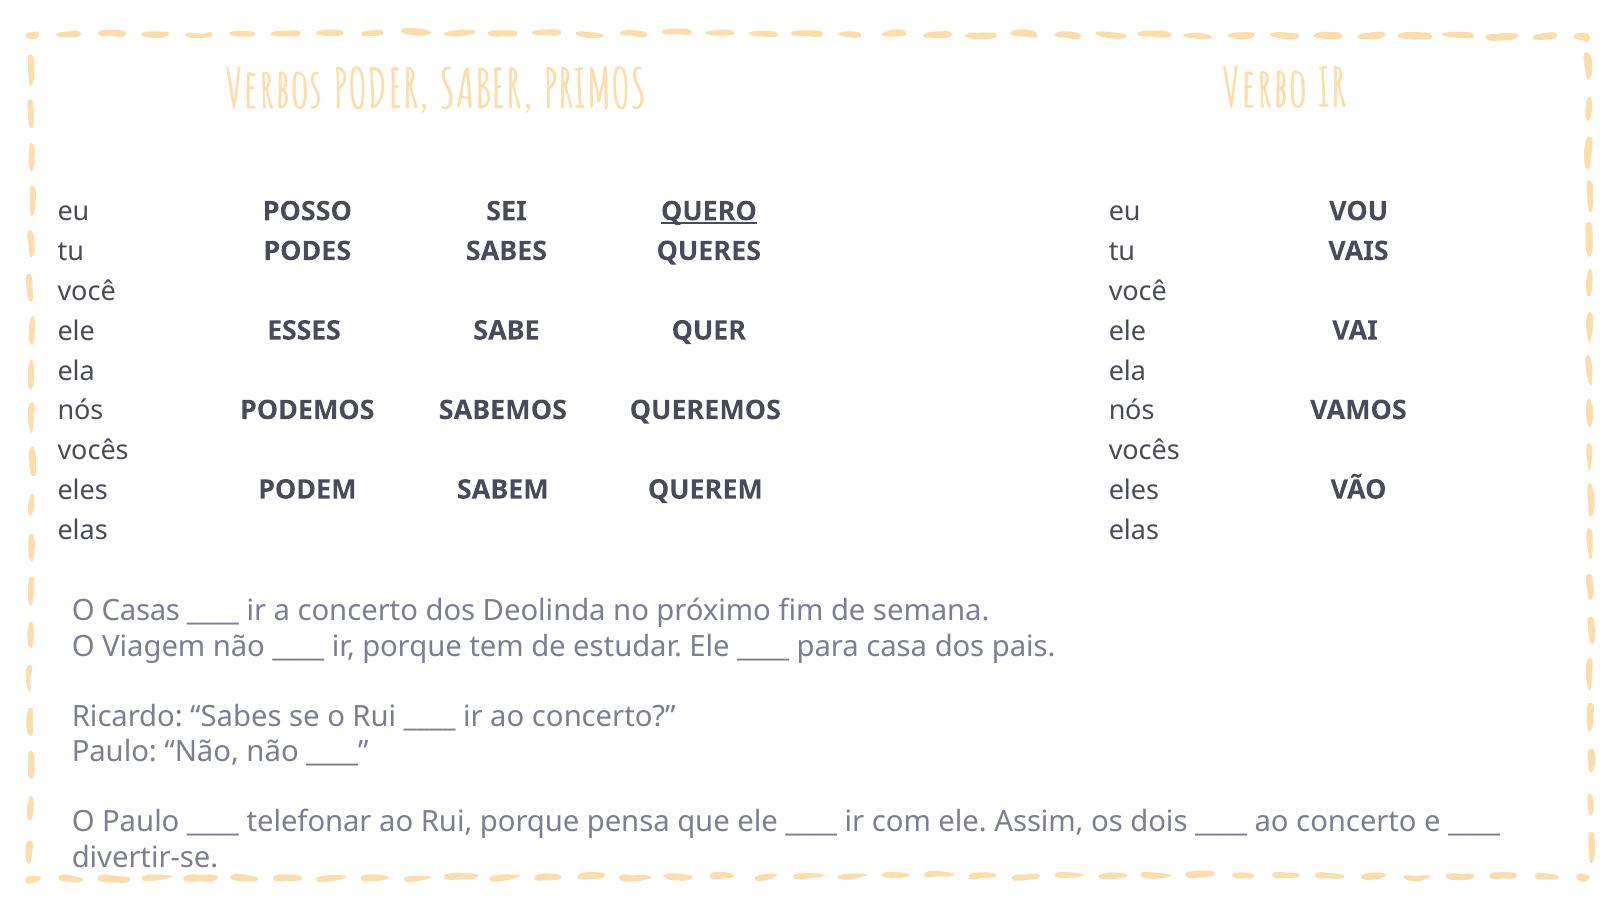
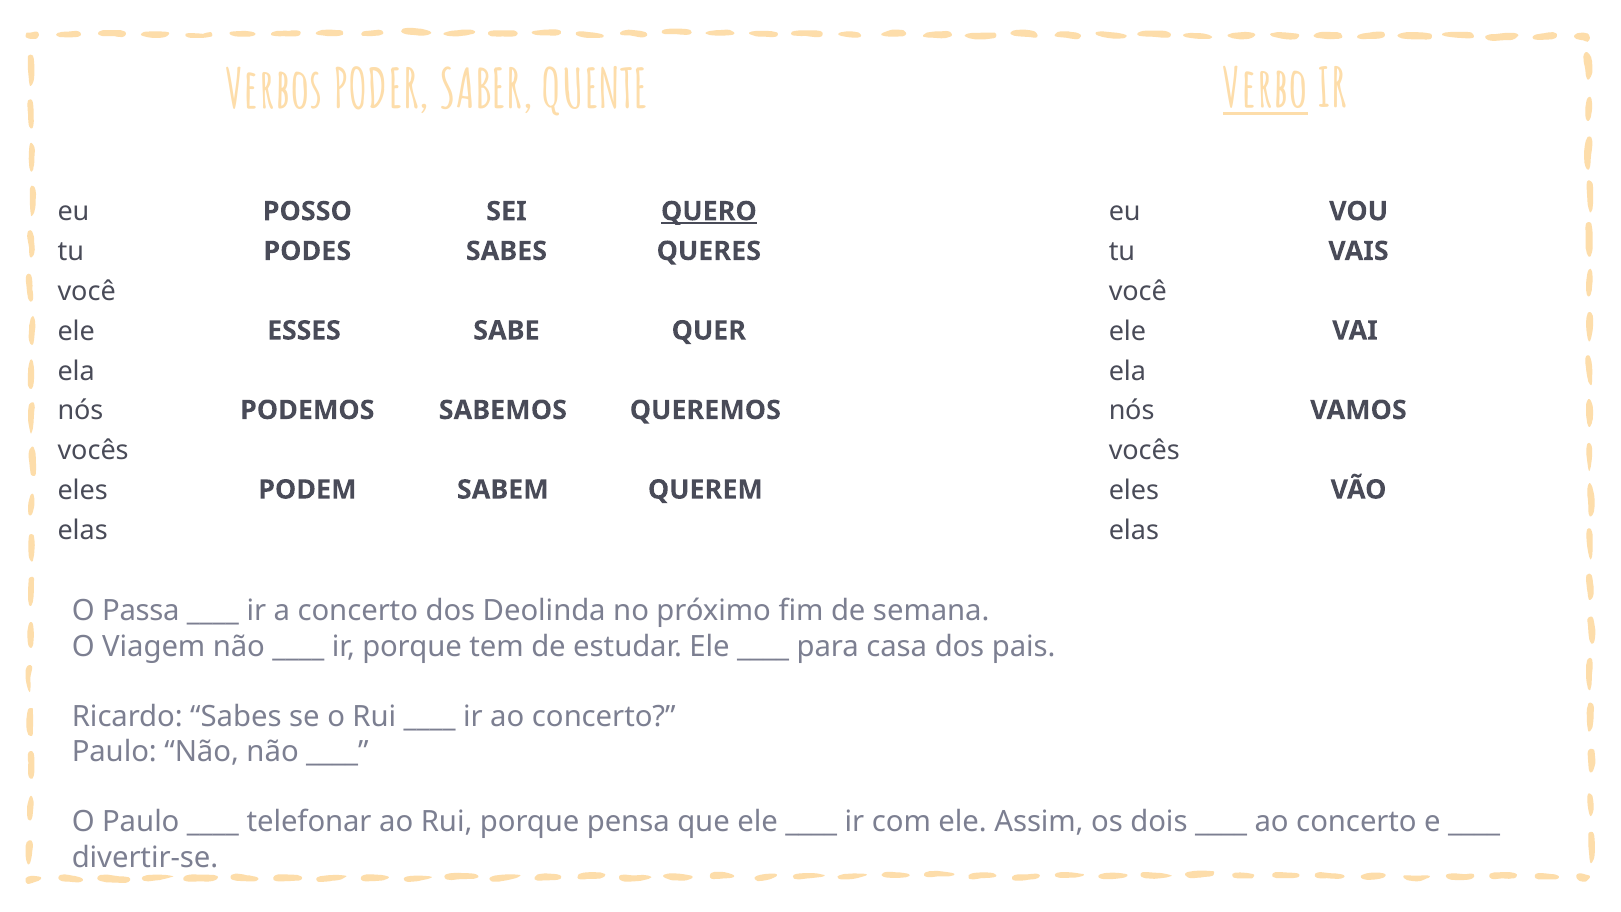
Verbo underline: none -> present
PRIMOS: PRIMOS -> QUENTE
Casas: Casas -> Passa
